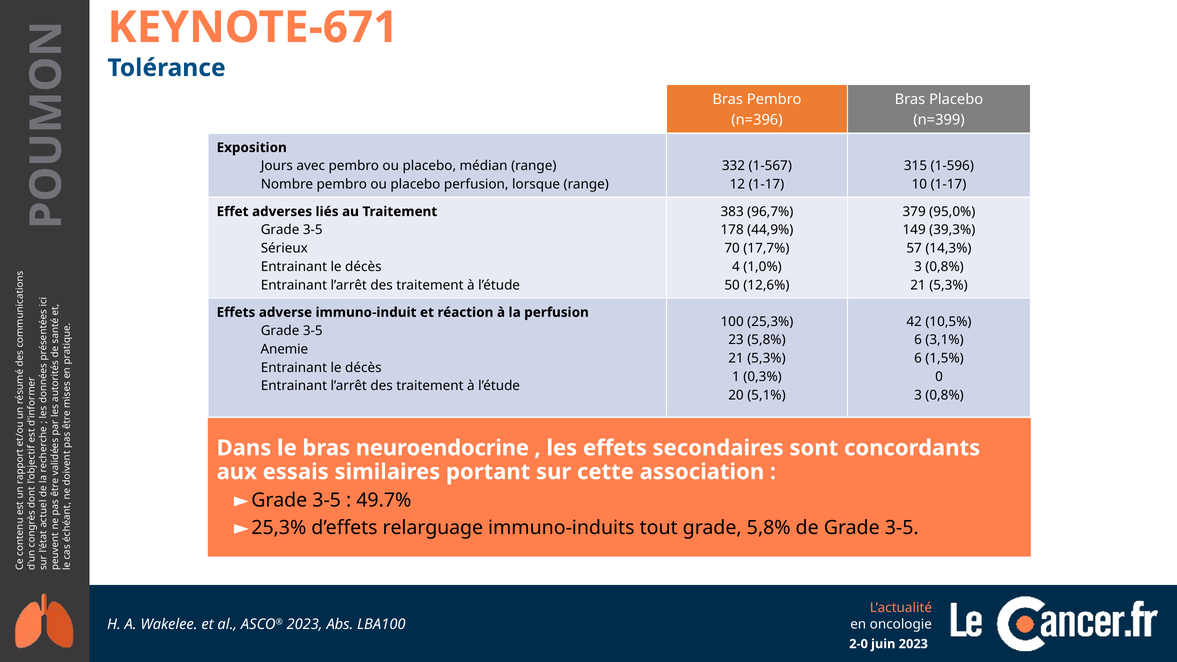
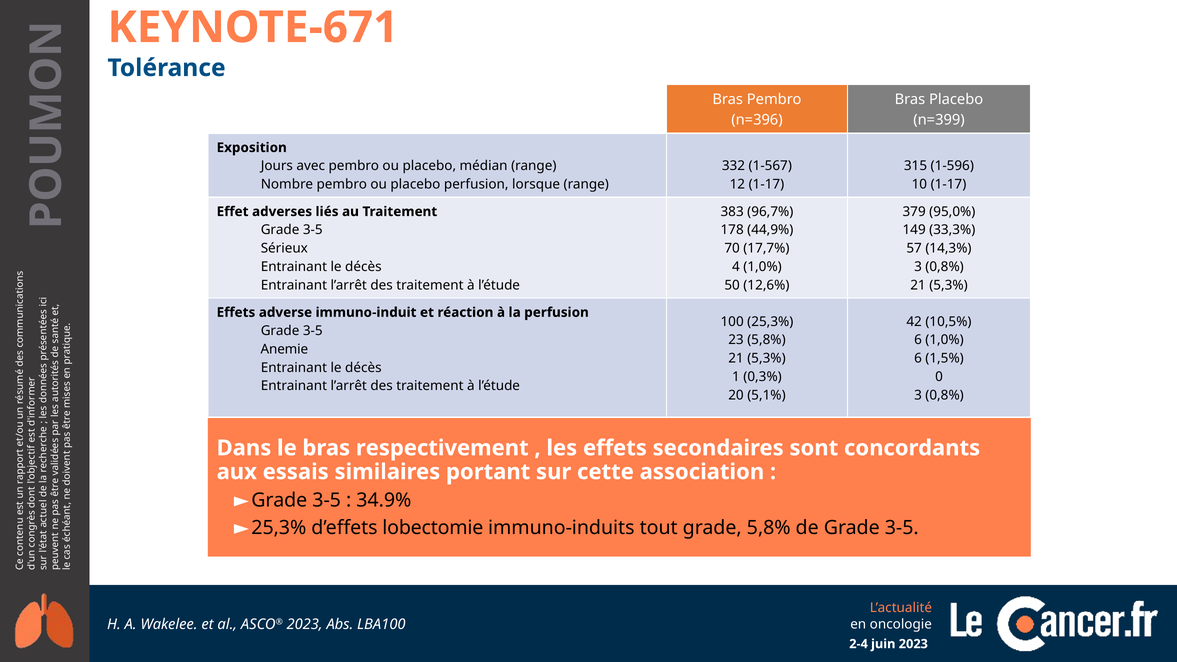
39,3%: 39,3% -> 33,3%
6 3,1%: 3,1% -> 1,0%
neuroendocrine: neuroendocrine -> respectivement
49.7%: 49.7% -> 34.9%
relarguage: relarguage -> lobectomie
2-0: 2-0 -> 2-4
